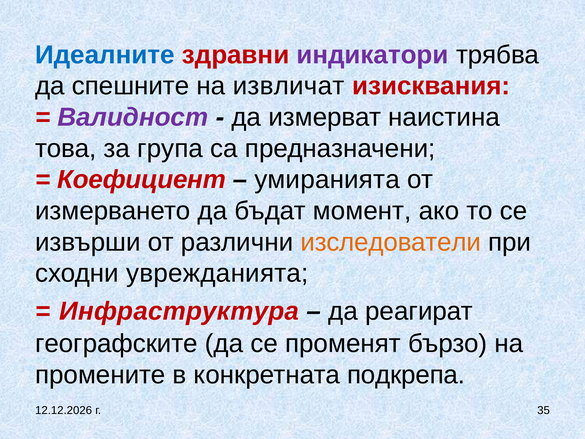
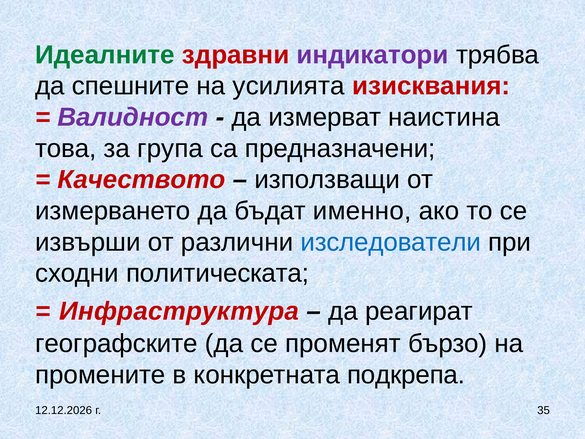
Идеалните colour: blue -> green
извличат: извличат -> усилията
Коефициент: Коефициент -> Качеството
умиранията: умиранията -> използващи
момент: момент -> именно
изследователи colour: orange -> blue
уврежданията: уврежданията -> политическата
